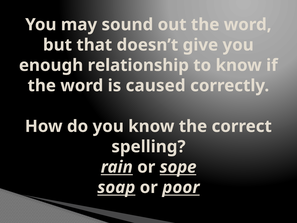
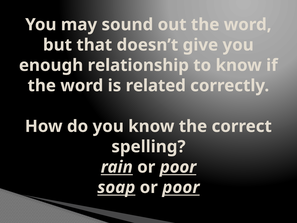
caused: caused -> related
rain or sope: sope -> poor
